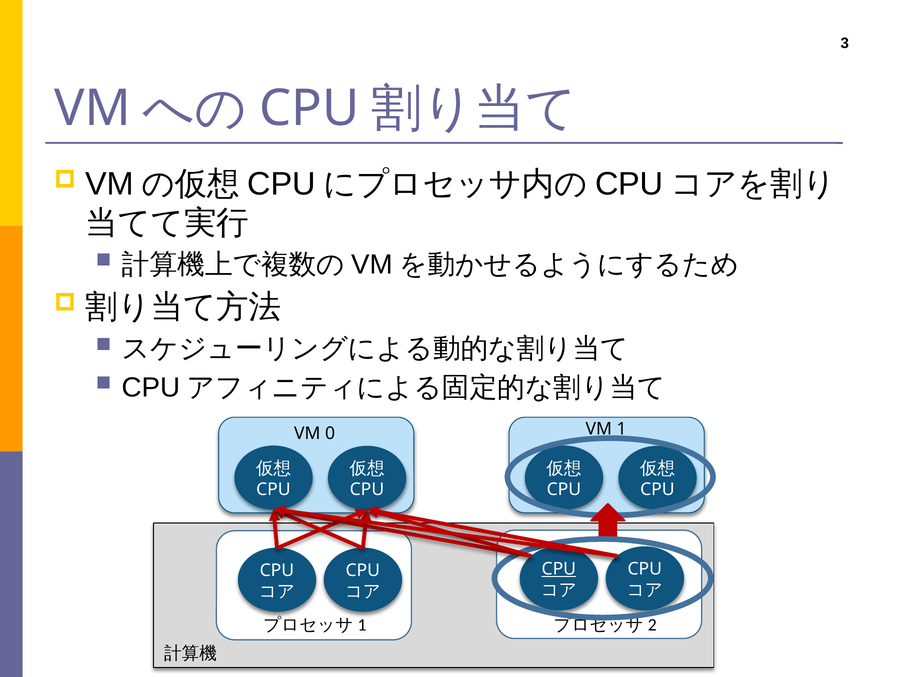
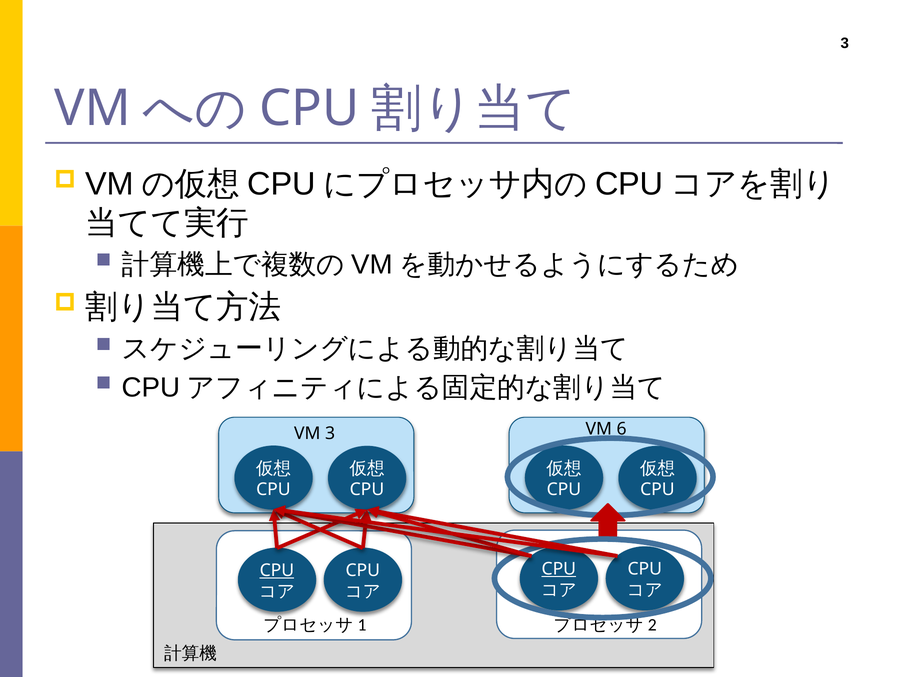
VM 0: 0 -> 3
1: 1 -> 6
CPU at (277, 571) underline: none -> present
